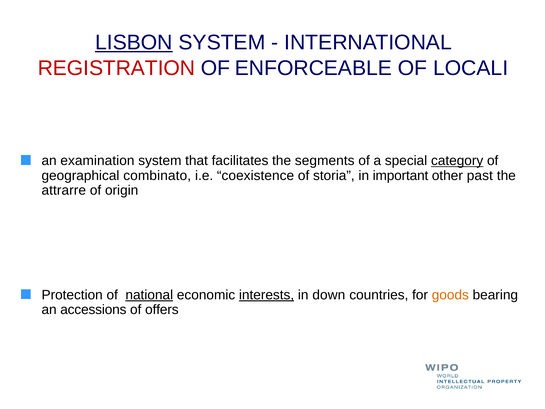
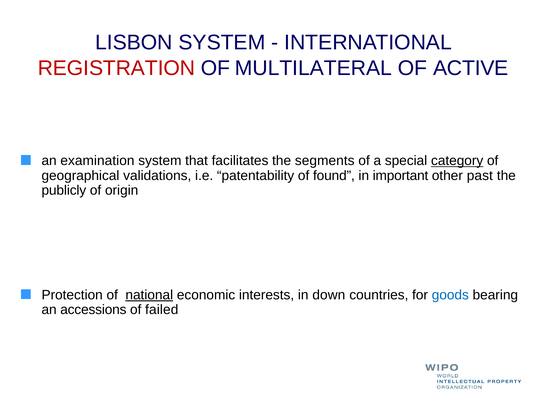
LISBON underline: present -> none
ENFORCEABLE: ENFORCEABLE -> MULTILATERAL
LOCALI: LOCALI -> ACTIVE
combinato: combinato -> validations
coexistence: coexistence -> patentability
storia: storia -> found
attrarre: attrarre -> publicly
interests underline: present -> none
goods colour: orange -> blue
offers: offers -> failed
